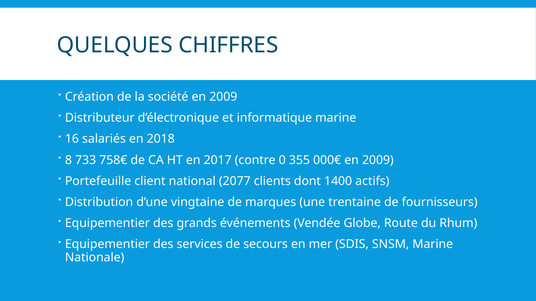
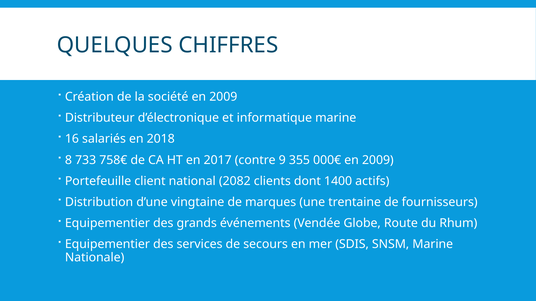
0: 0 -> 9
2077: 2077 -> 2082
